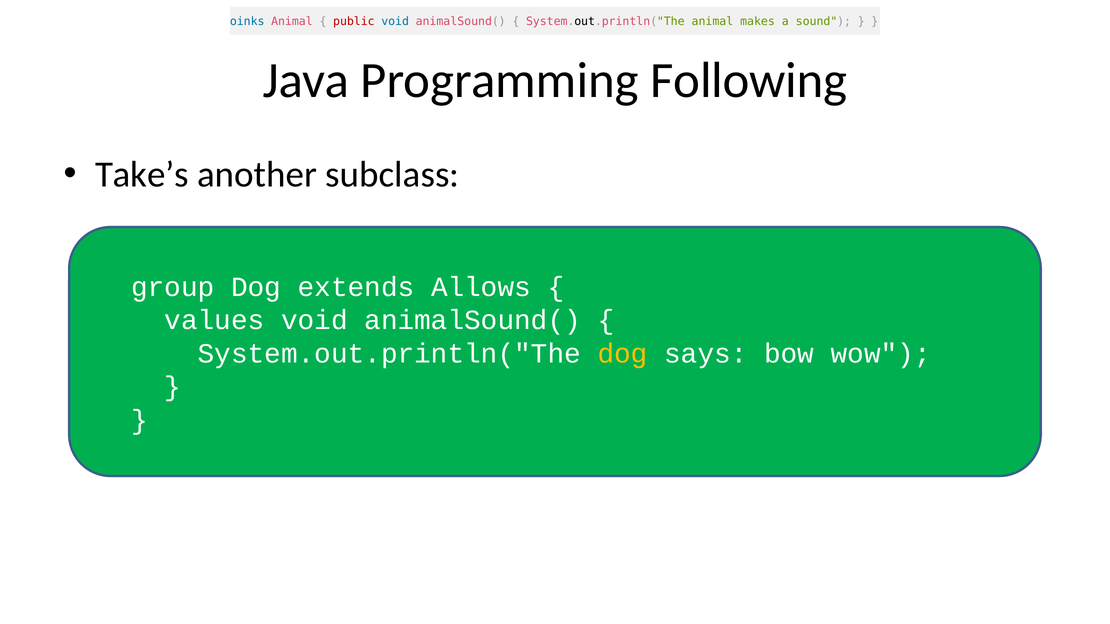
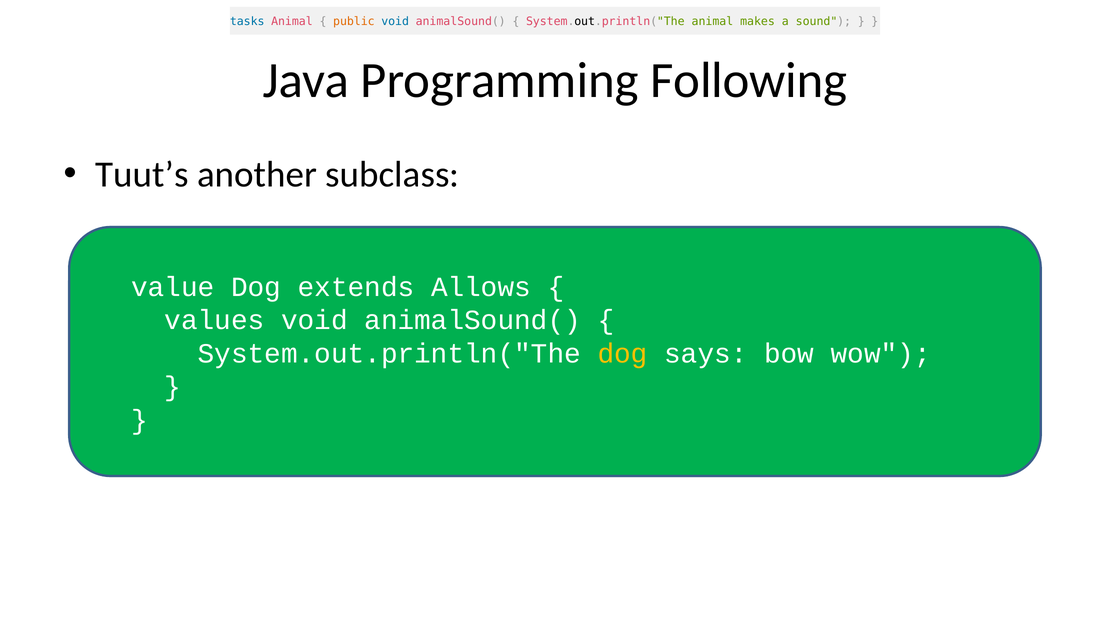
oinks: oinks -> tasks
public colour: red -> orange
Take’s: Take’s -> Tuut’s
group: group -> value
